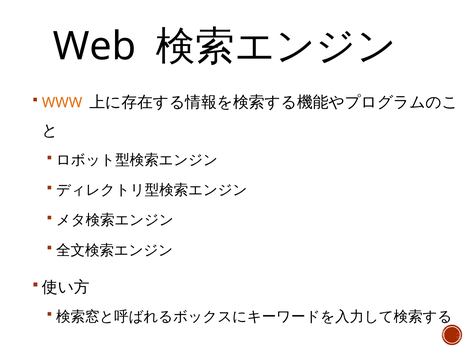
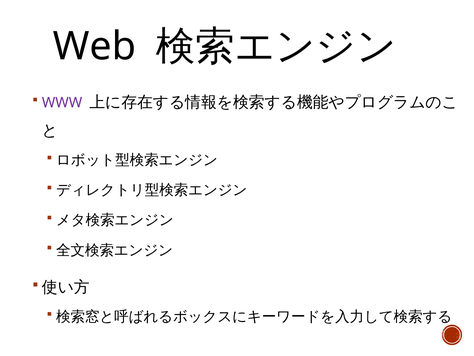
WWW colour: orange -> purple
